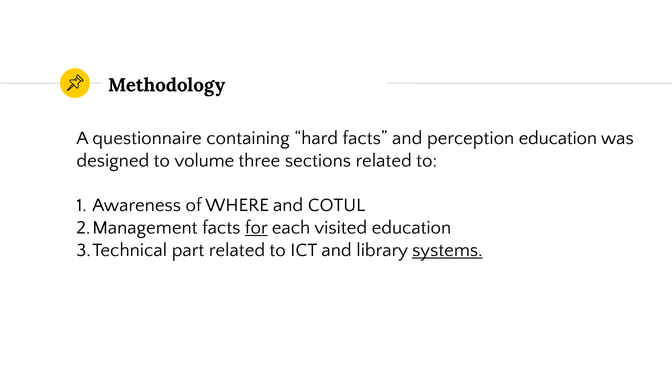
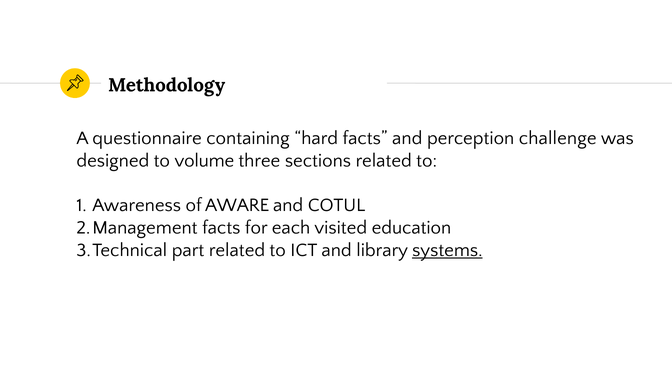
perception education: education -> challenge
WHERE: WHERE -> AWARE
for underline: present -> none
